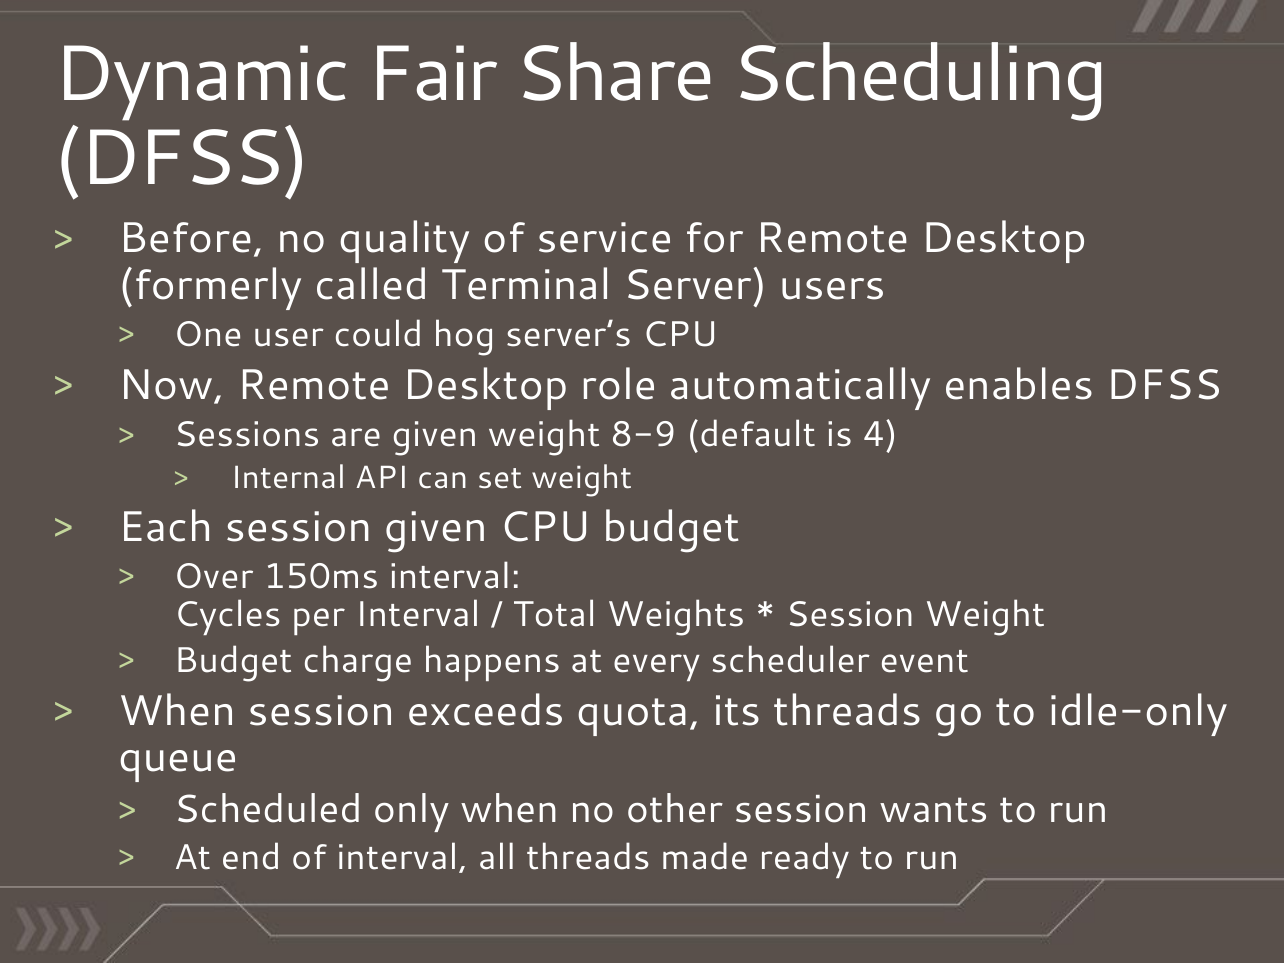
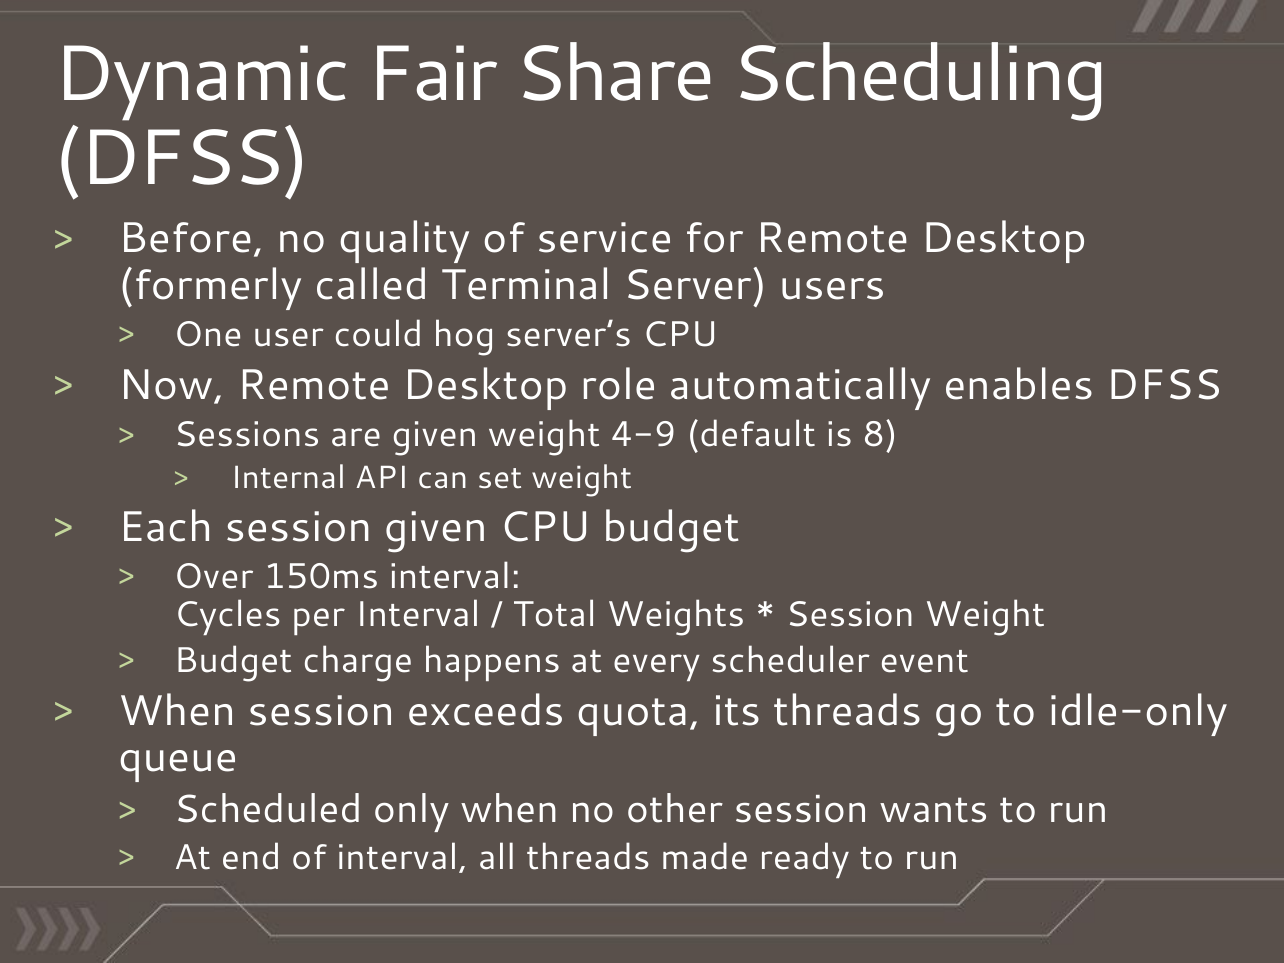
8-9: 8-9 -> 4-9
4: 4 -> 8
